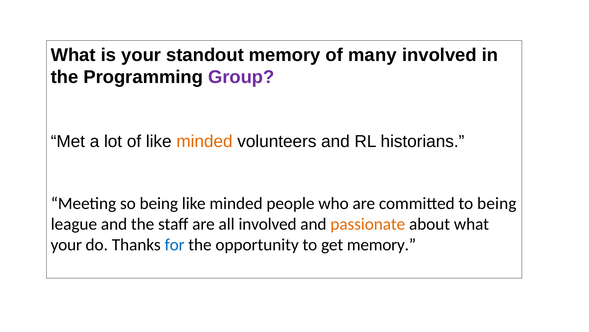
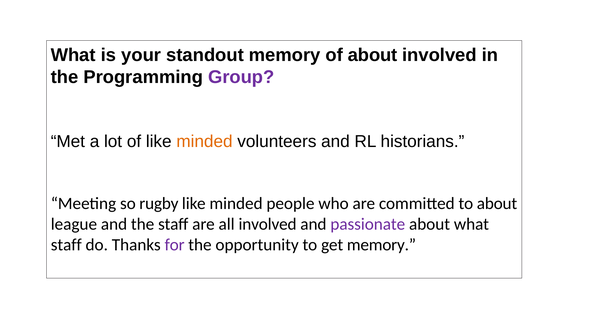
of many: many -> about
so being: being -> rugby
to being: being -> about
passionate colour: orange -> purple
your at (66, 244): your -> staff
for colour: blue -> purple
